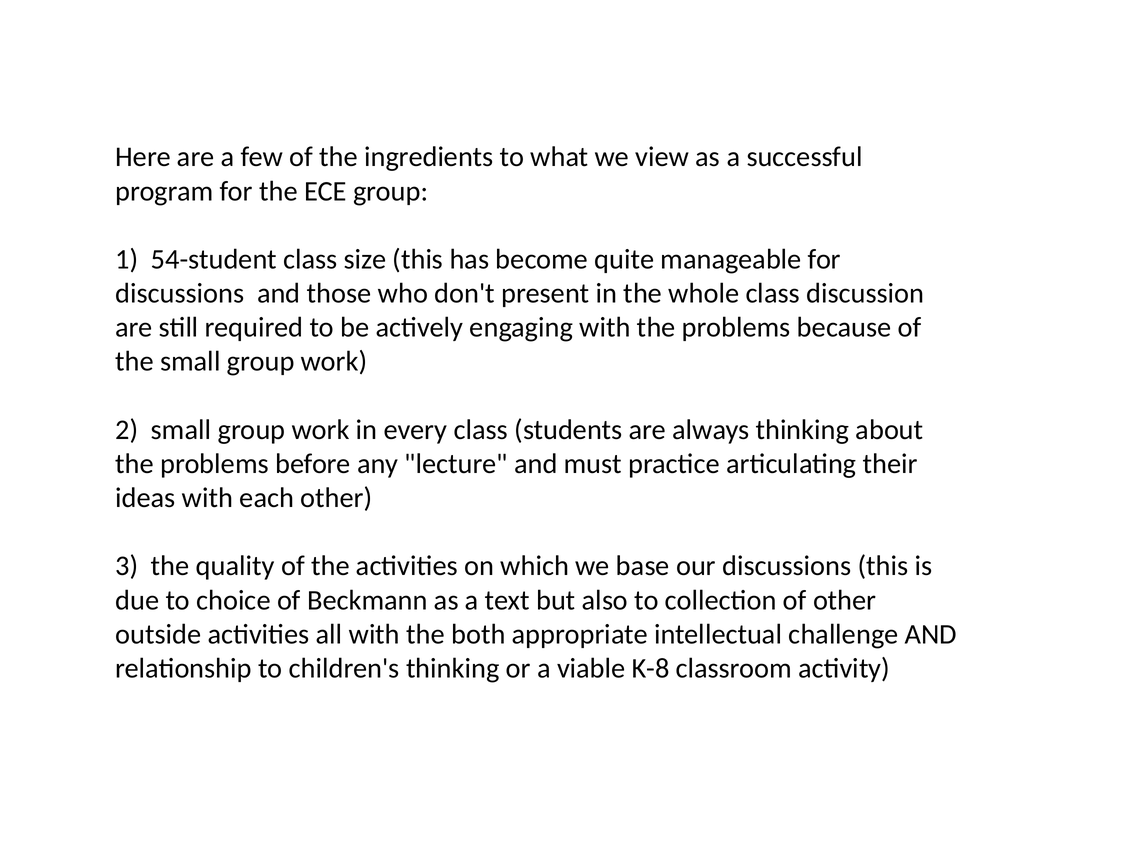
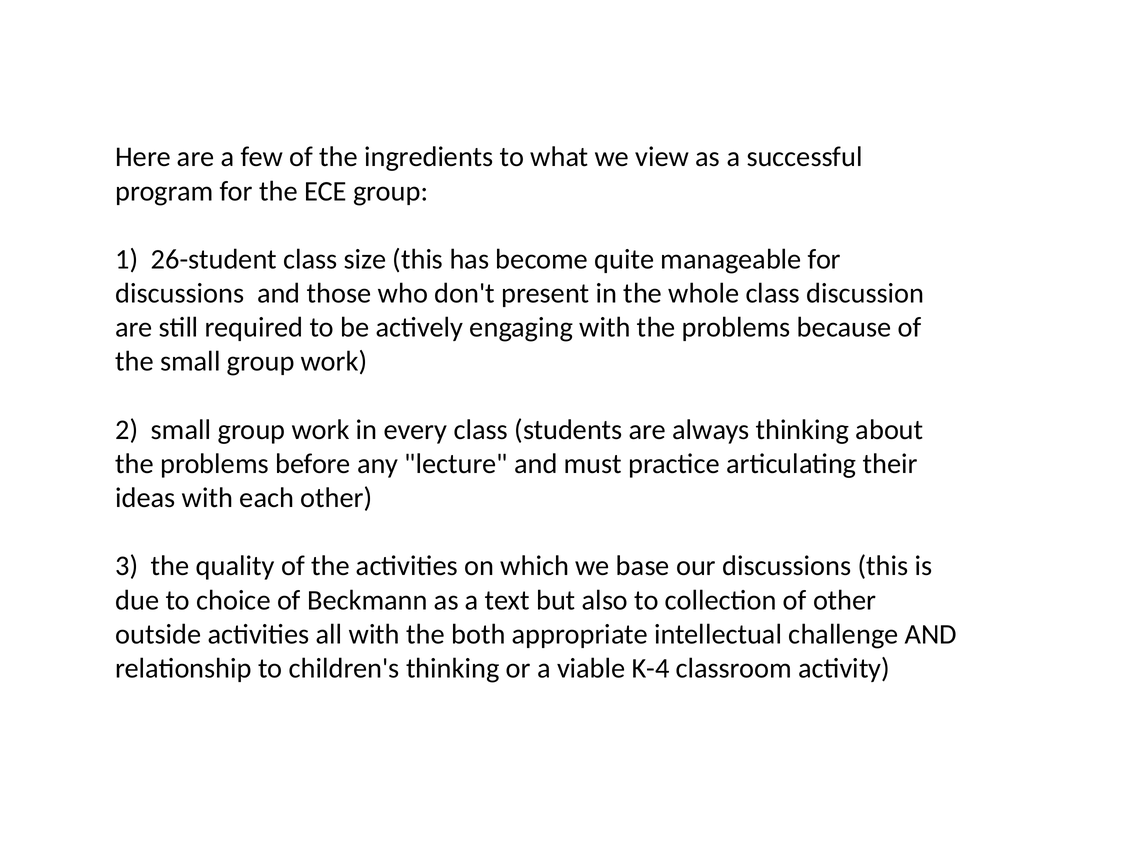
54-student: 54-student -> 26-student
K-8: K-8 -> K-4
